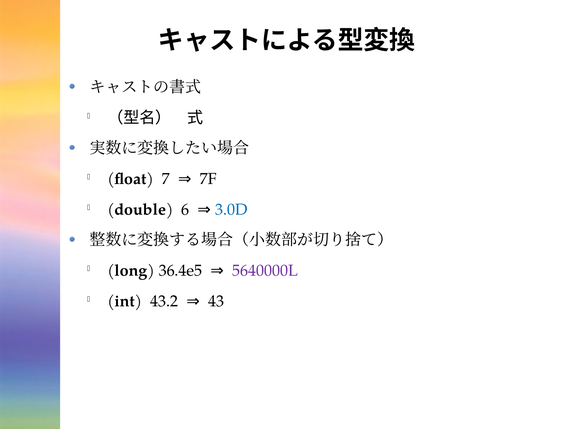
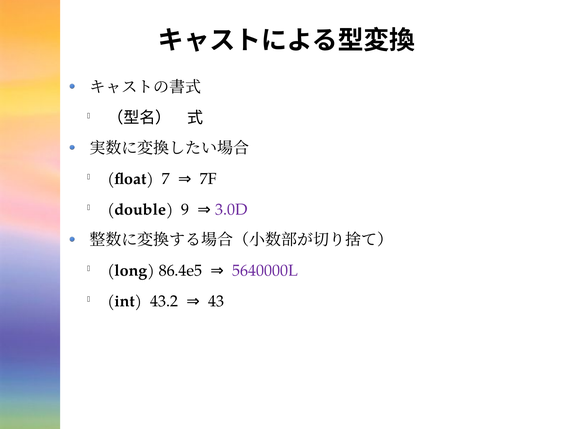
6: 6 -> 9
3.0D colour: blue -> purple
36.4e5: 36.4e5 -> 86.4e5
